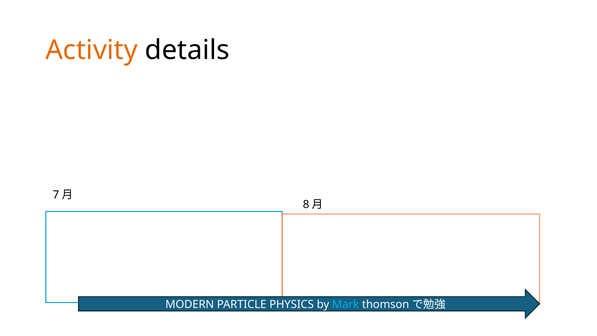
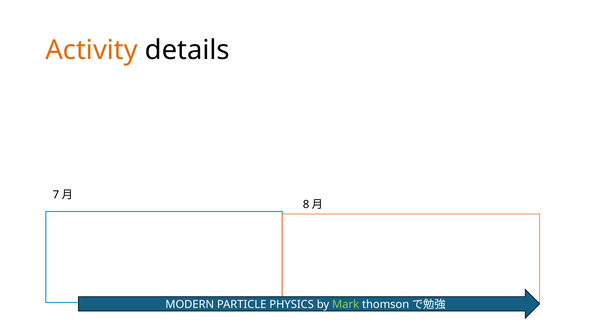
Mark colour: light blue -> light green
